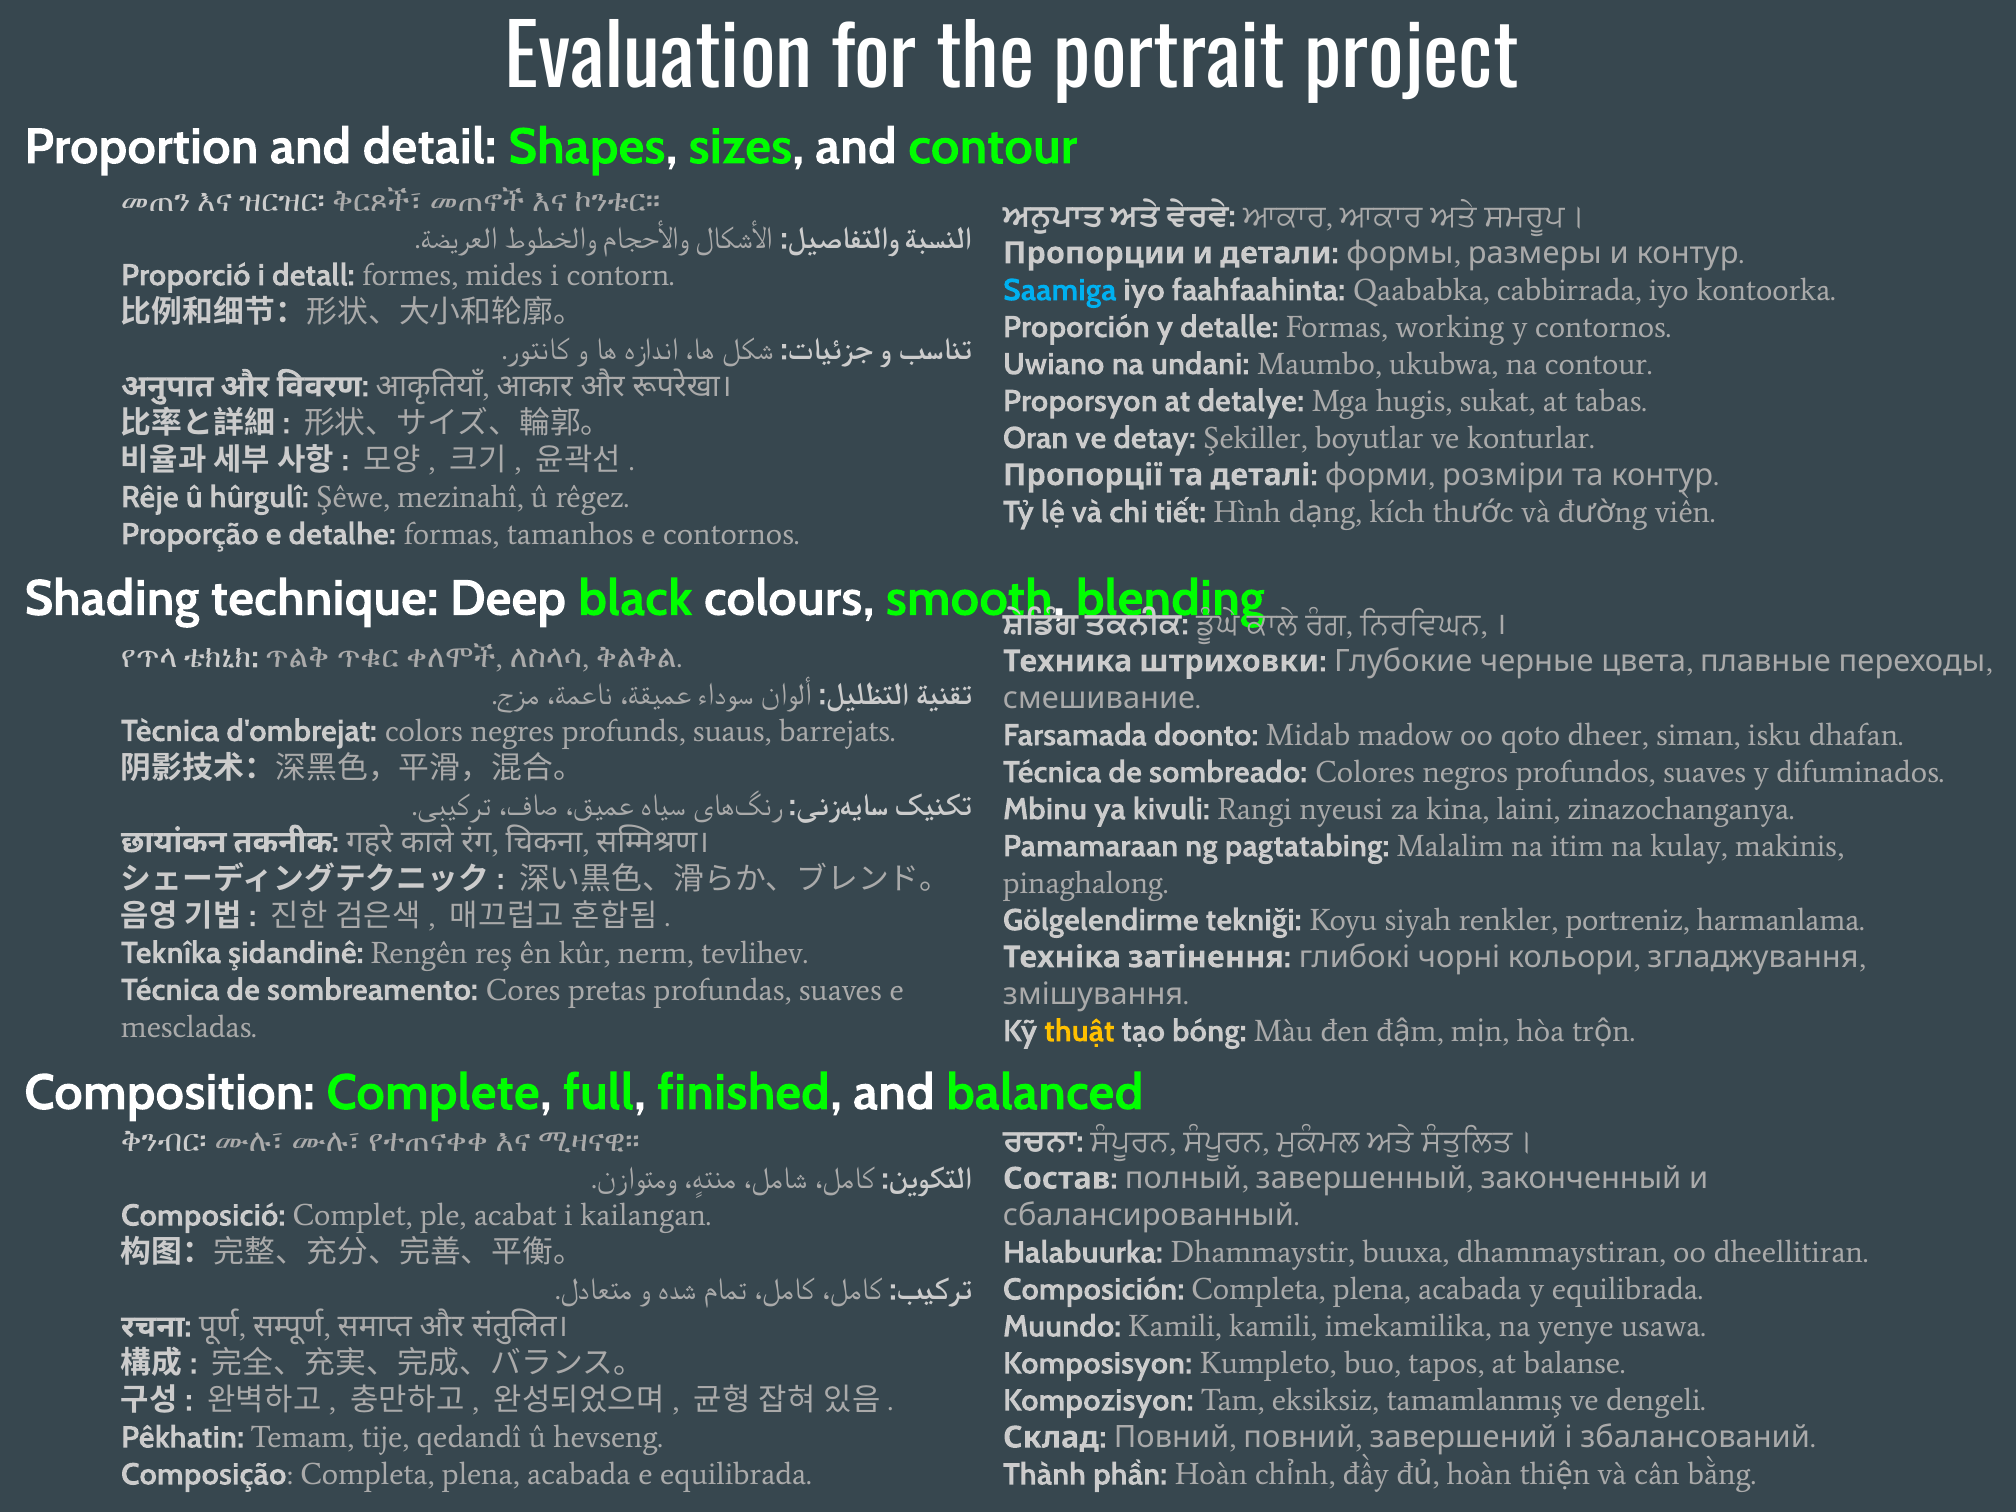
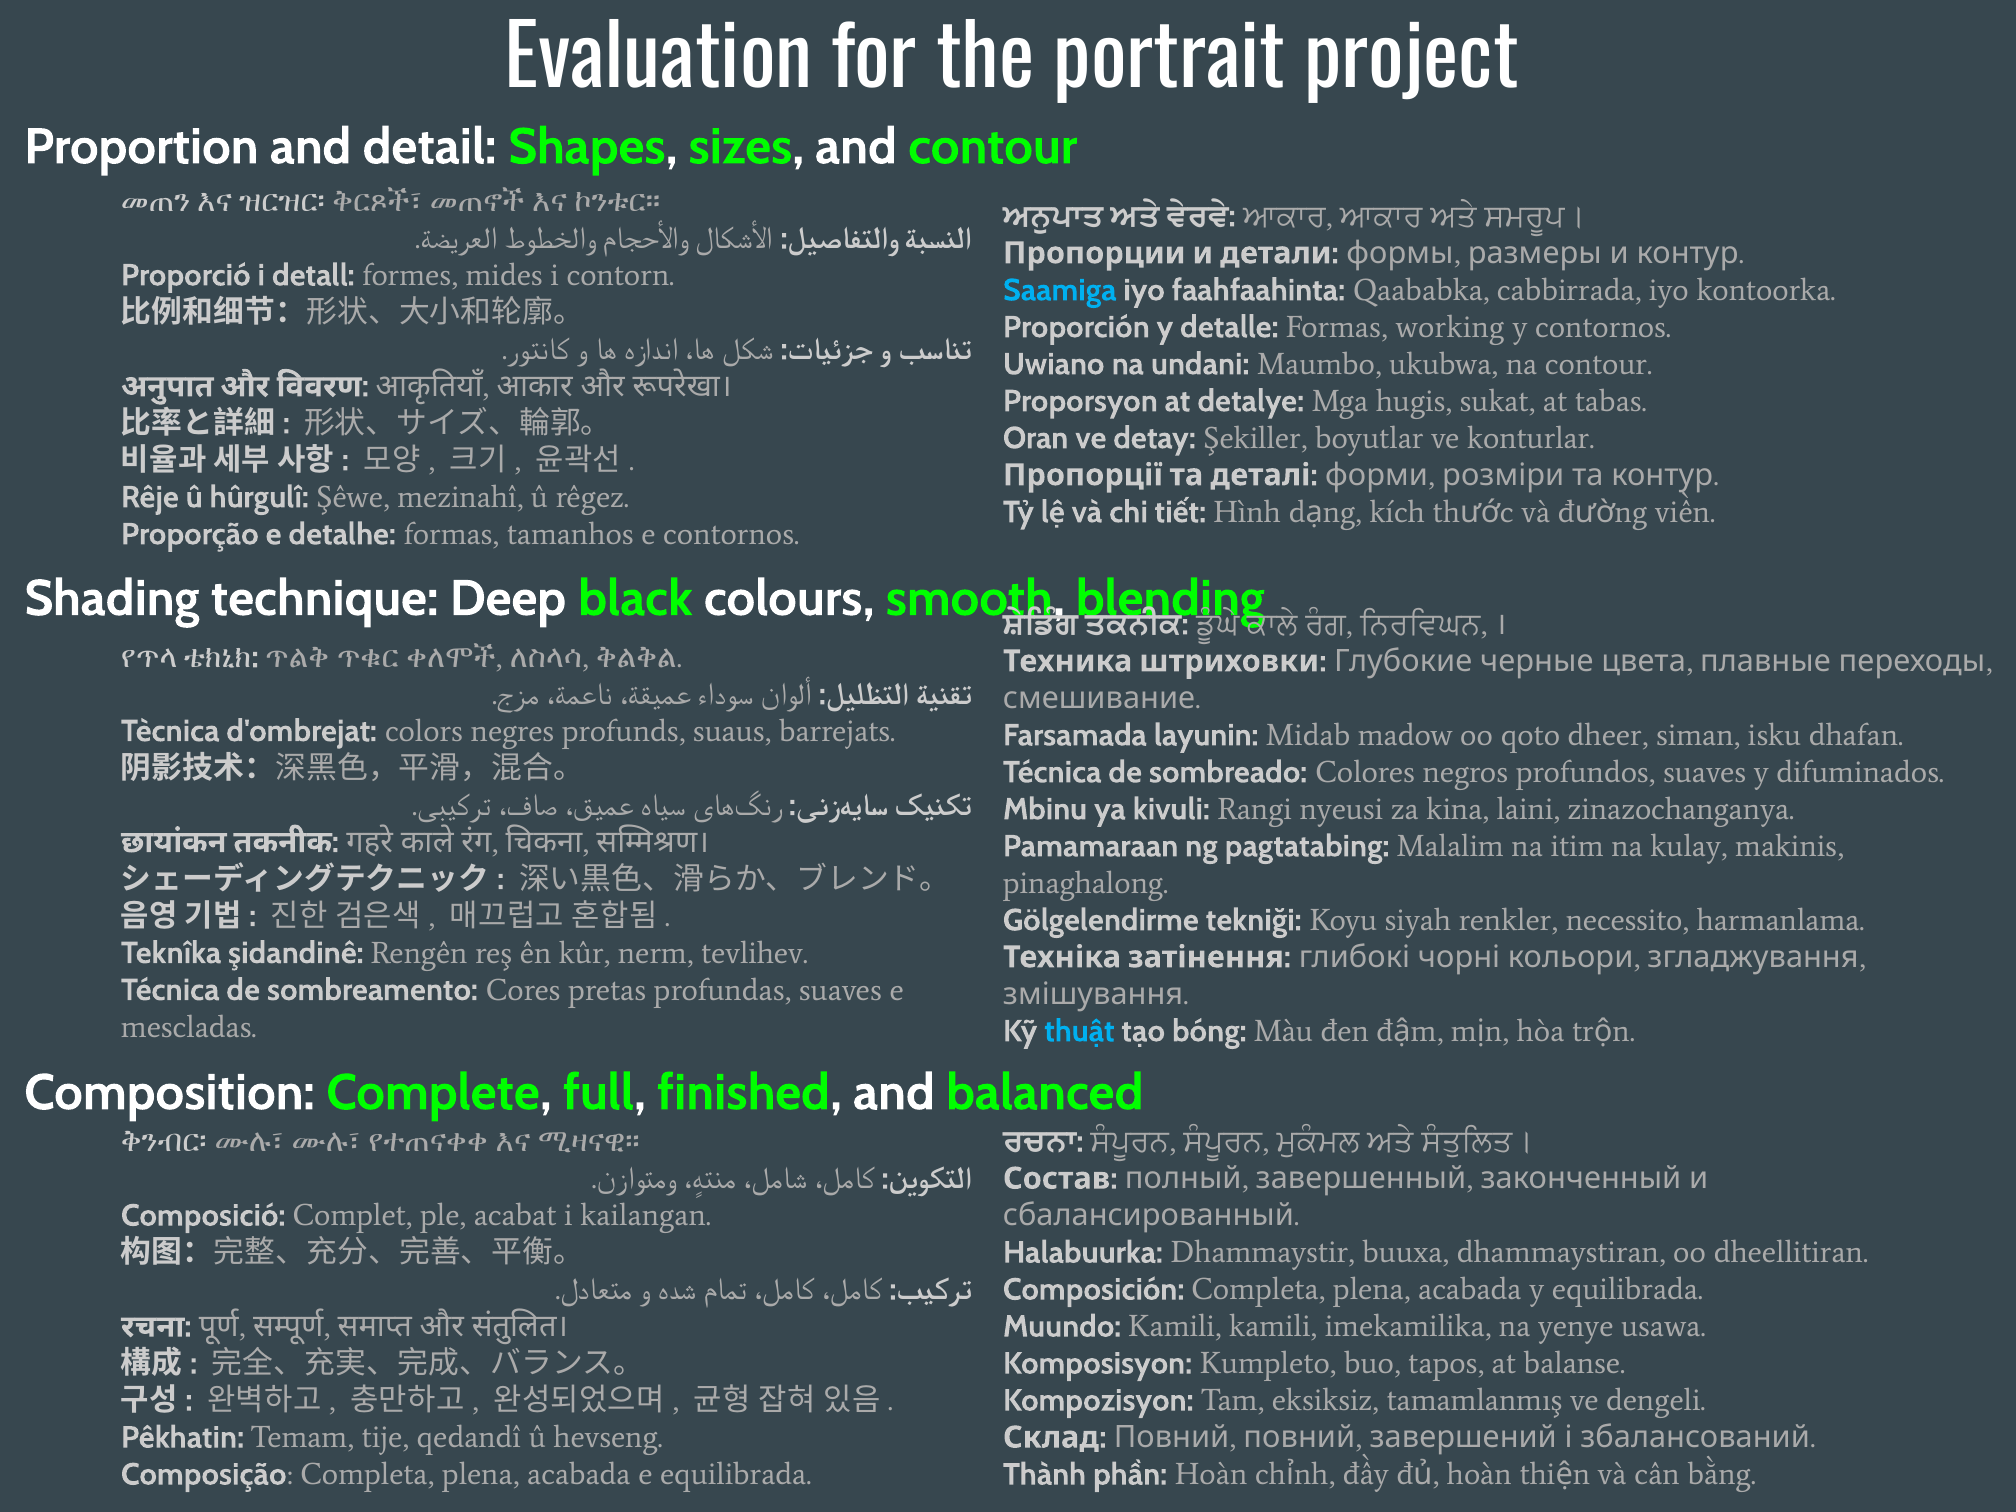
doonto: doonto -> layunin
portreniz: portreniz -> necessito
thuật colour: yellow -> light blue
